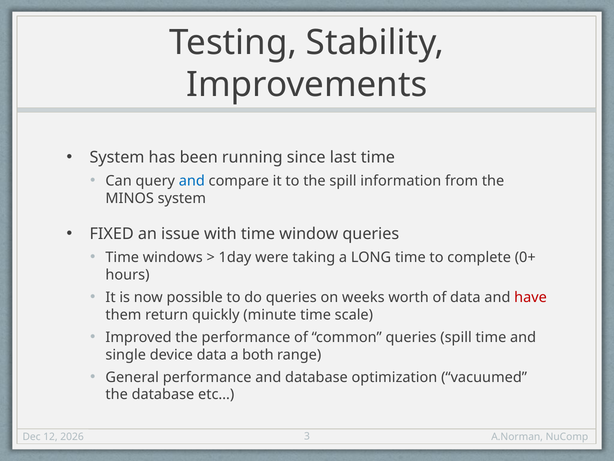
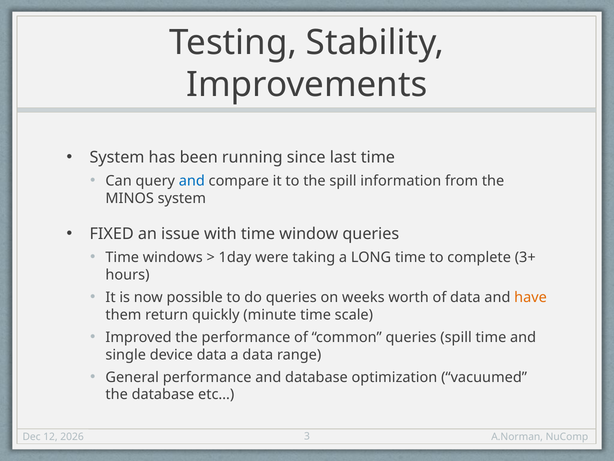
0+: 0+ -> 3+
have colour: red -> orange
a both: both -> data
